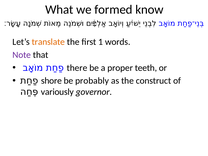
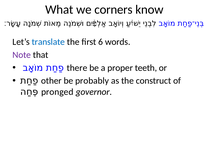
formed: formed -> corners
translate colour: orange -> blue
1: 1 -> 6
shore: shore -> other
variously: variously -> pronged
